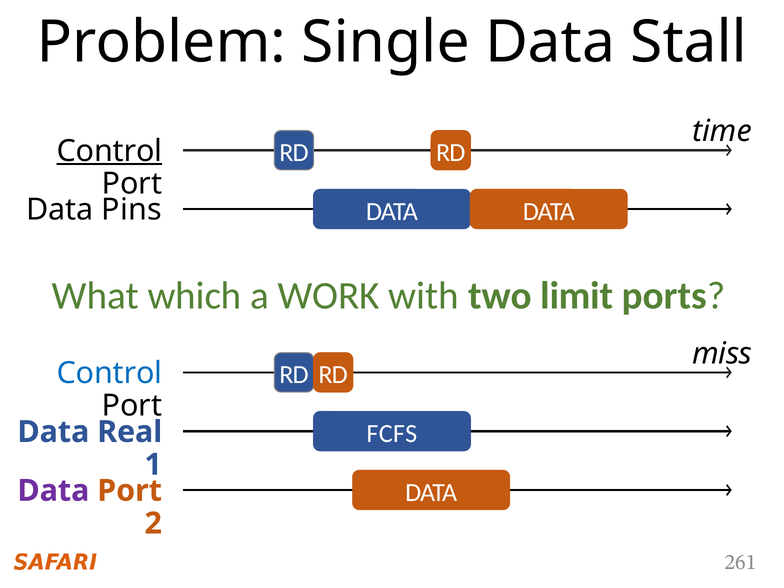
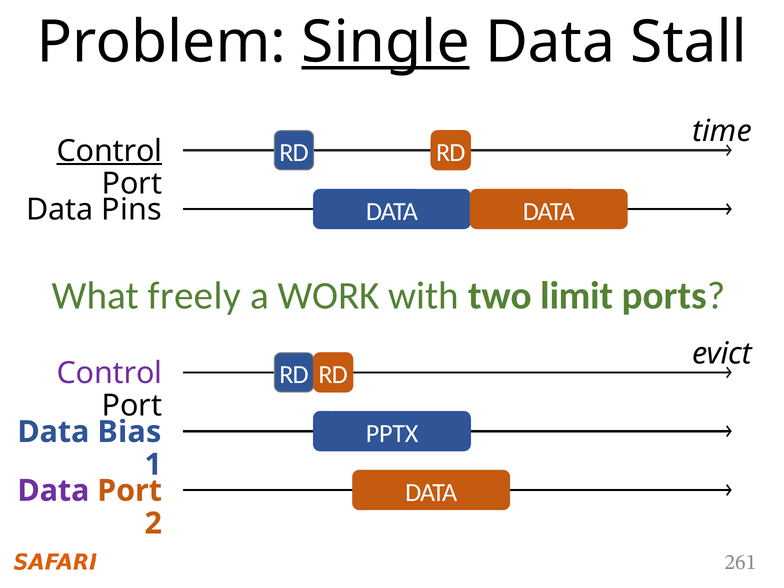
Single underline: none -> present
which: which -> freely
miss: miss -> evict
Control at (109, 373) colour: blue -> purple
FCFS: FCFS -> PPTX
Real: Real -> Bias
